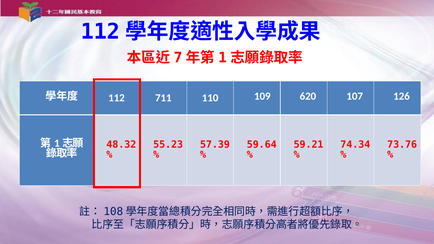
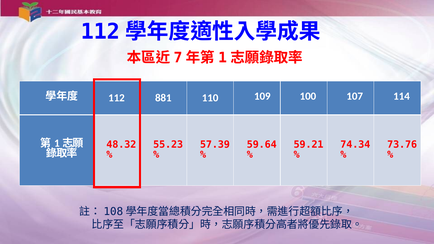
711: 711 -> 881
620: 620 -> 100
126: 126 -> 114
